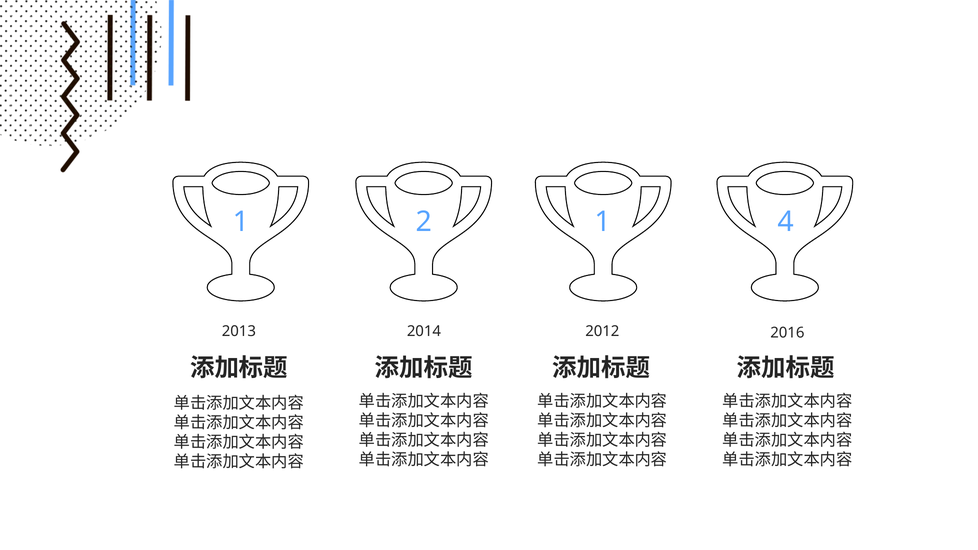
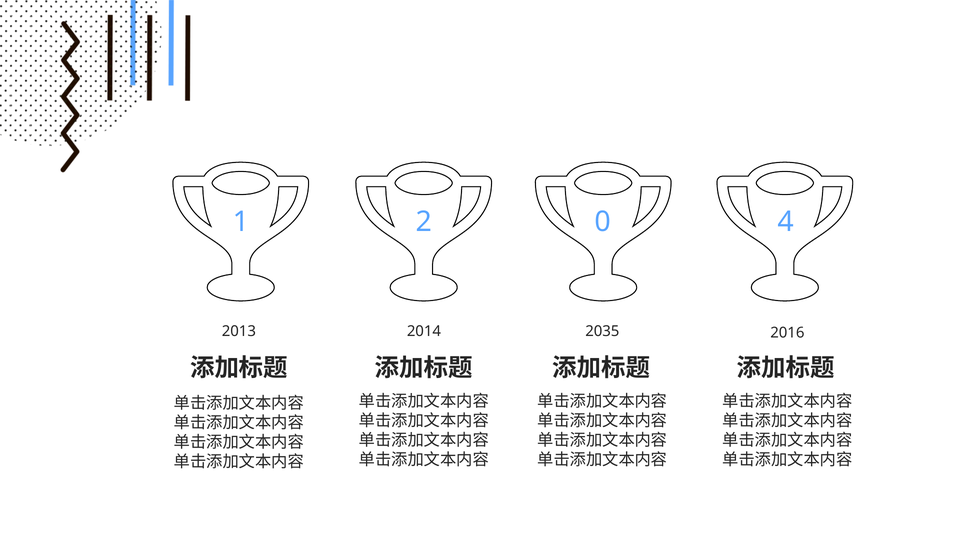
2 1: 1 -> 0
2012: 2012 -> 2035
